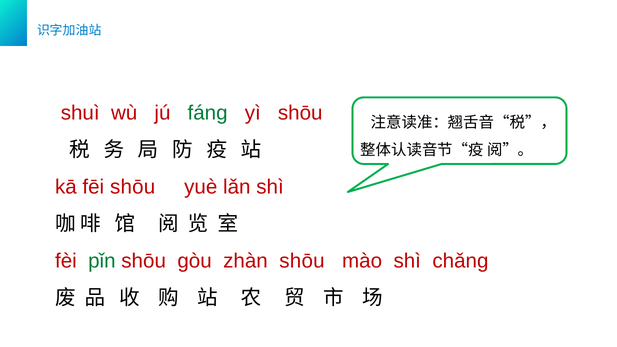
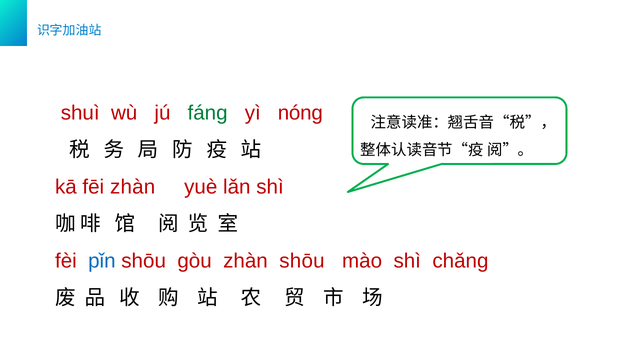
yì shōu: shōu -> nónɡ
fēi shōu: shōu -> zhàn
pǐn colour: green -> blue
